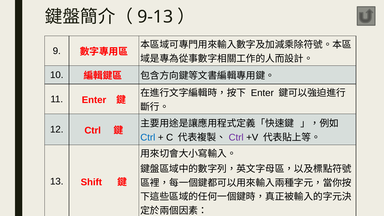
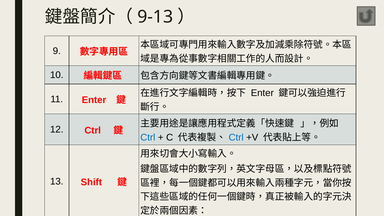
Ctrl at (236, 137) colour: purple -> blue
